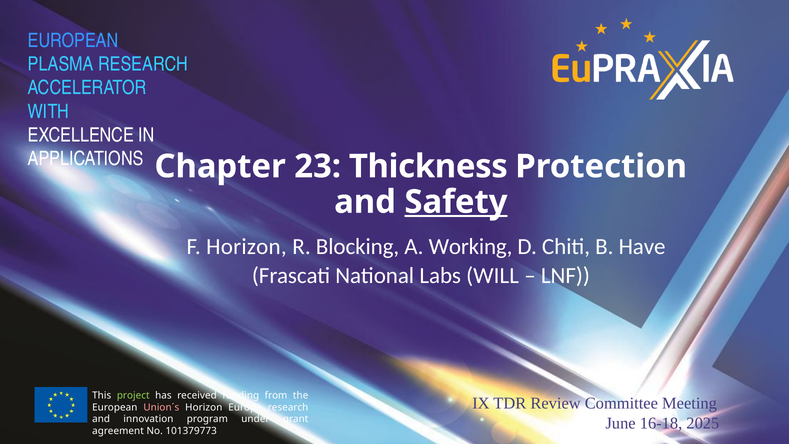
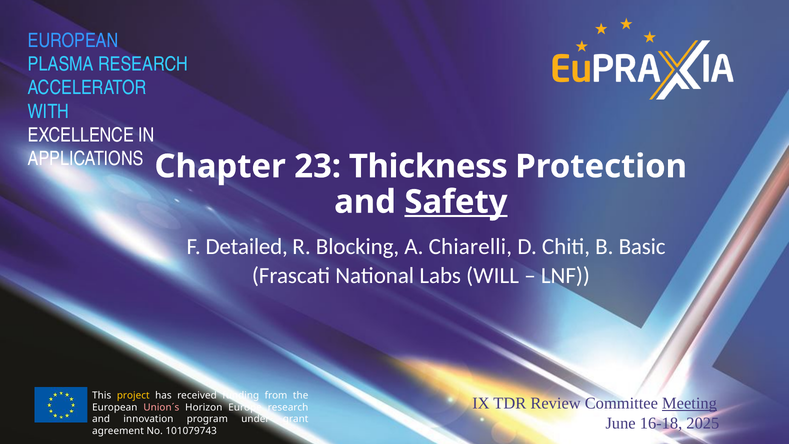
F Horizon: Horizon -> Detailed
Working: Working -> Chiarelli
Have: Have -> Basic
project colour: light green -> yellow
Meeting underline: none -> present
101379773: 101379773 -> 101079743
